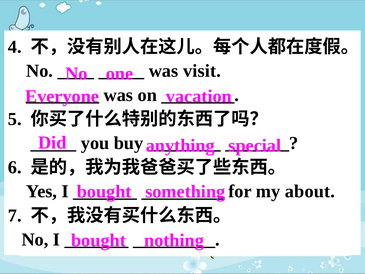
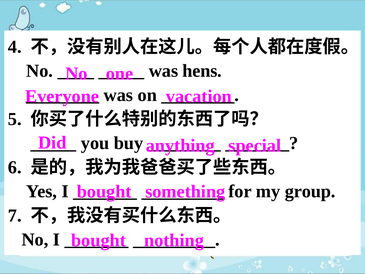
visit: visit -> hens
about: about -> group
